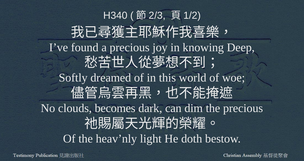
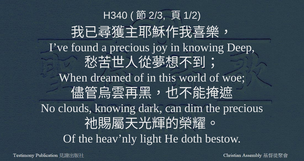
Softly: Softly -> When
clouds becomes: becomes -> knowing
